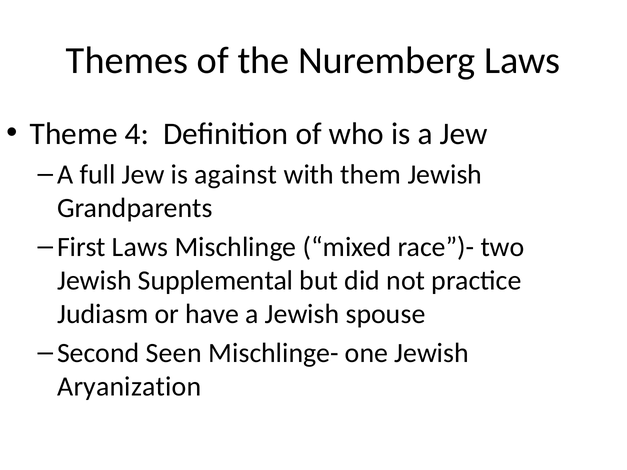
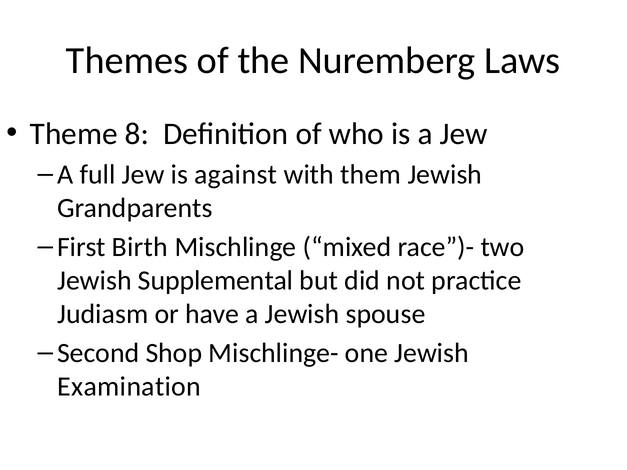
4: 4 -> 8
First Laws: Laws -> Birth
Seen: Seen -> Shop
Aryanization: Aryanization -> Examination
